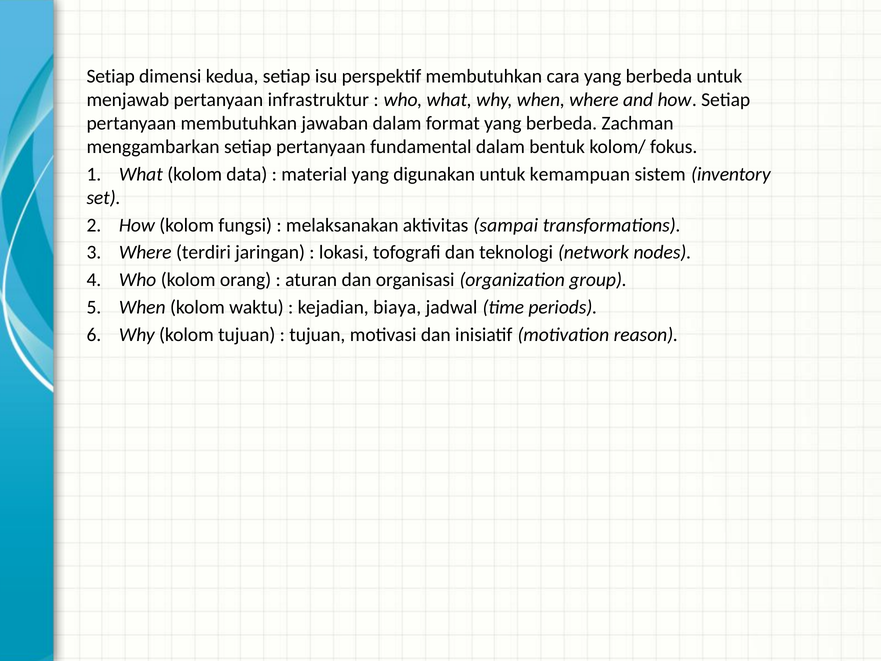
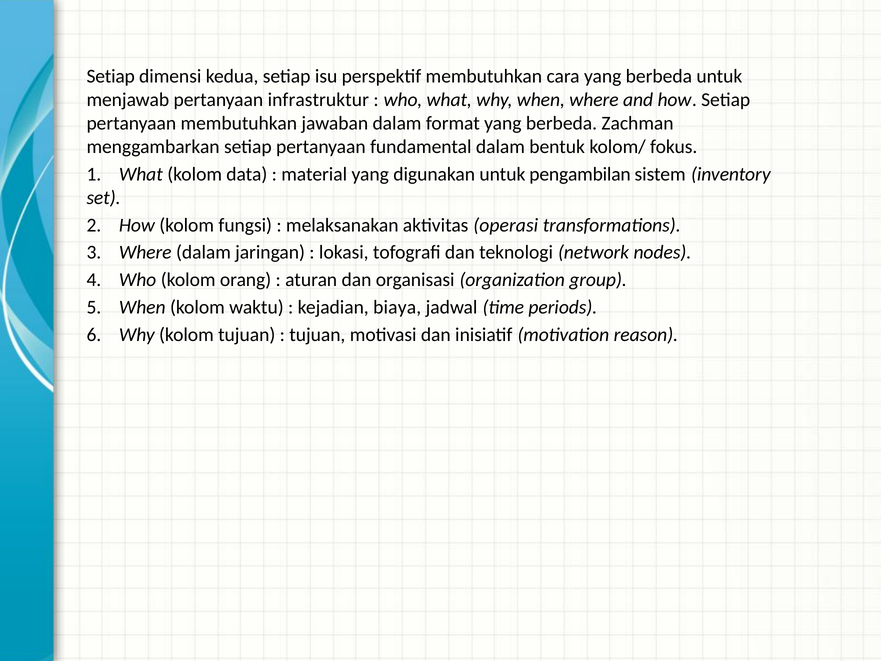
kemampuan: kemampuan -> pengambilan
sampai: sampai -> operasi
Where terdiri: terdiri -> dalam
